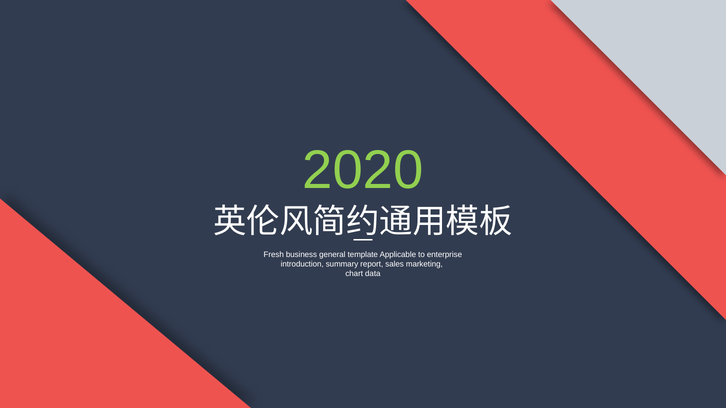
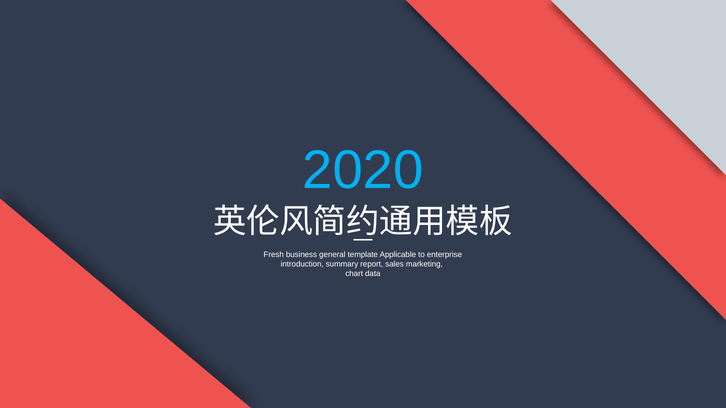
2020 colour: light green -> light blue
